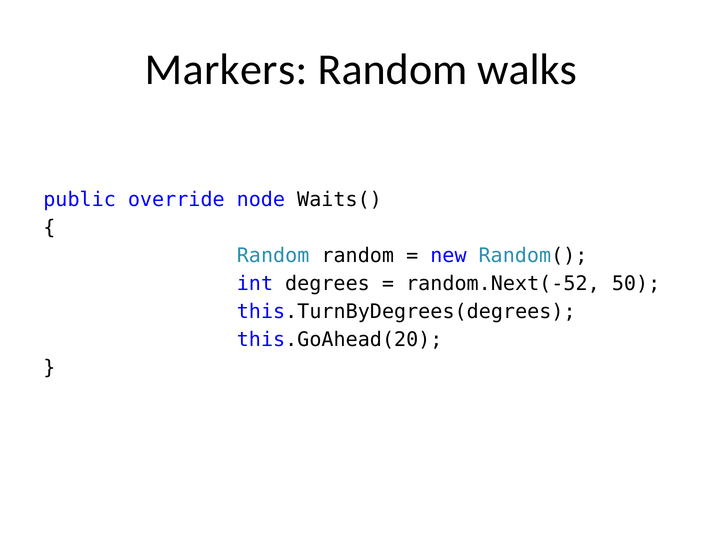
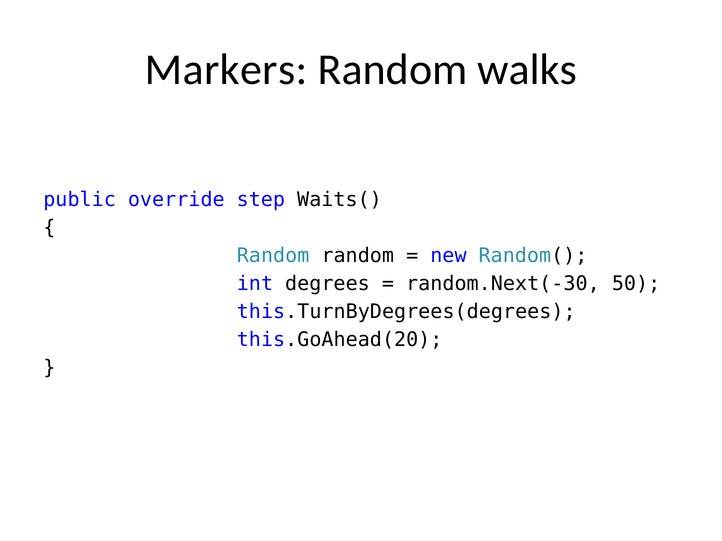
node: node -> step
random.Next(-52: random.Next(-52 -> random.Next(-30
